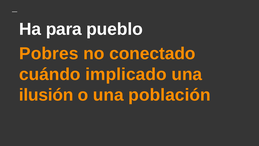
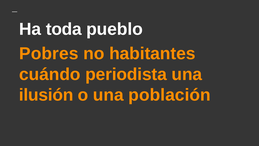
para: para -> toda
conectado: conectado -> habitantes
implicado: implicado -> periodista
